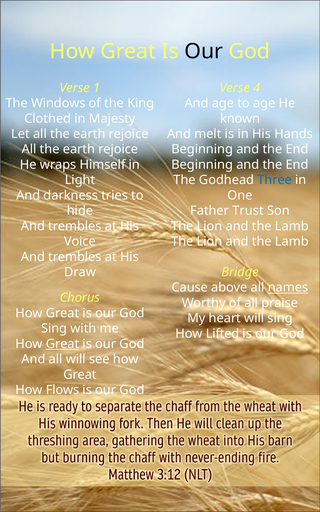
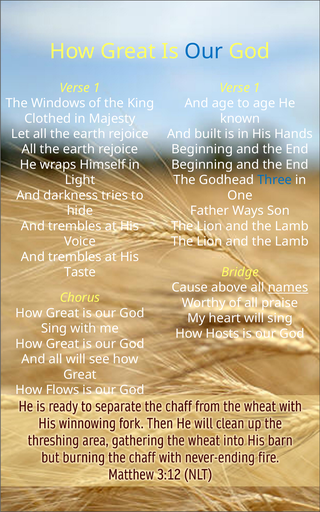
Our at (204, 51) colour: black -> blue
4 at (257, 88): 4 -> 1
melt: melt -> built
Trust: Trust -> Ways
Draw: Draw -> Taste
Lifted: Lifted -> Hosts
Great at (62, 344) underline: present -> none
